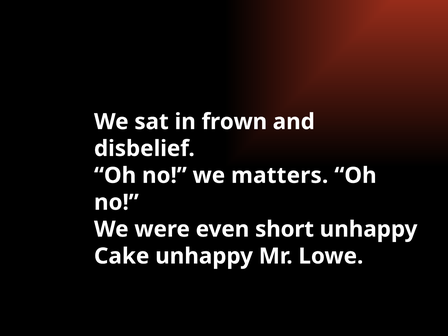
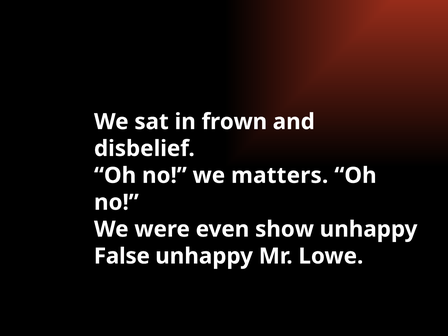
short: short -> show
Cake: Cake -> False
